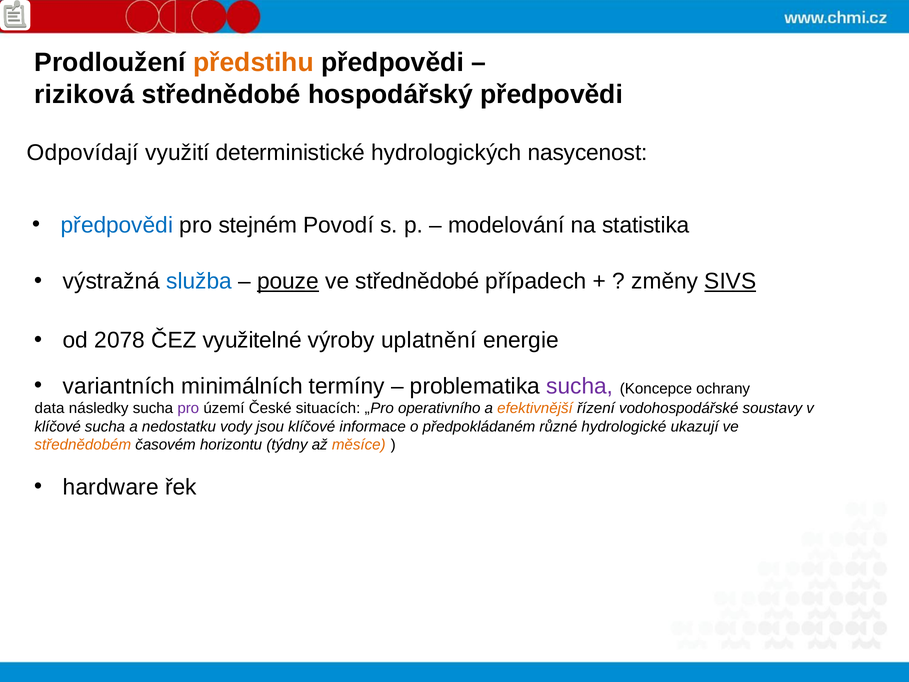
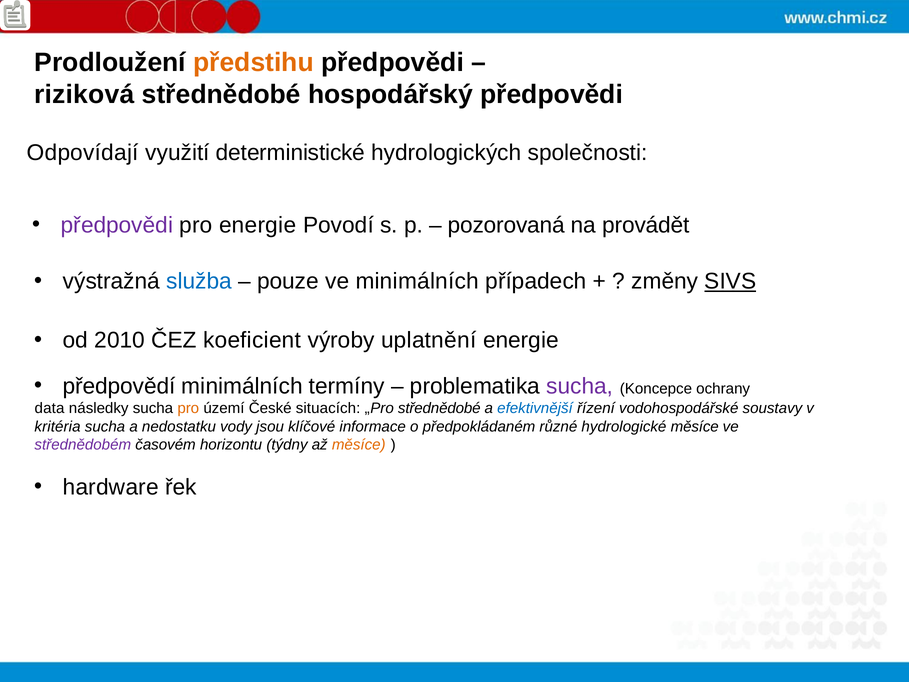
nasycenost: nasycenost -> společnosti
předpovědi at (117, 225) colour: blue -> purple
pro stejném: stejném -> energie
modelování: modelování -> pozorovaná
statistika: statistika -> provádět
pouze underline: present -> none
ve střednědobé: střednědobé -> minimálních
2078: 2078 -> 2010
využitelné: využitelné -> koeficient
variantních: variantních -> předpovědí
pro at (188, 408) colour: purple -> orange
„Pro operativního: operativního -> střednědobé
efektivnější colour: orange -> blue
klíčové at (58, 426): klíčové -> kritéria
hydrologické ukazují: ukazují -> měsíce
střednědobém colour: orange -> purple
